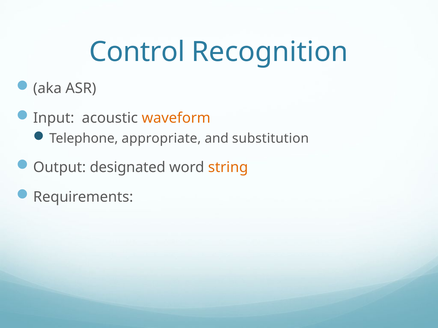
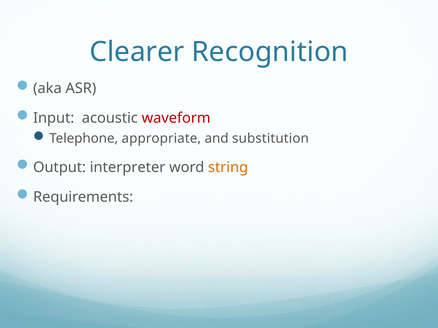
Control: Control -> Clearer
waveform colour: orange -> red
designated: designated -> interpreter
